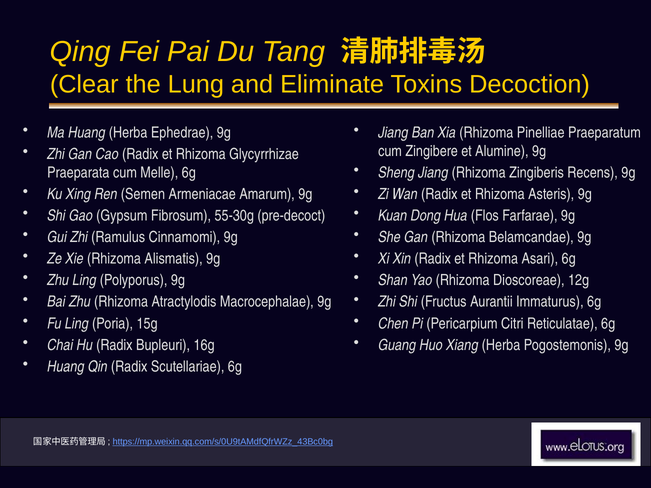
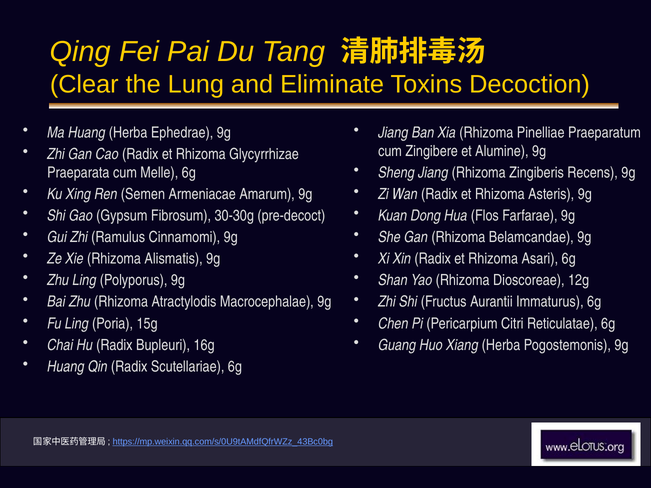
55-30g: 55-30g -> 30-30g
